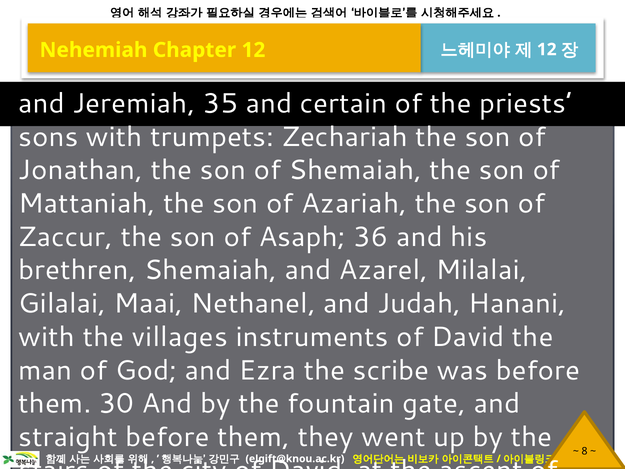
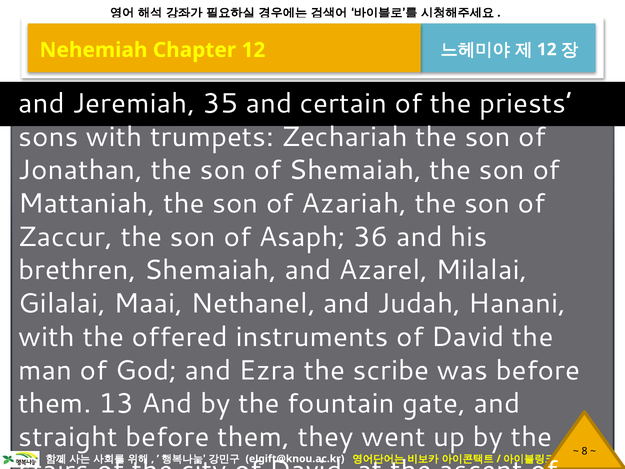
villages: villages -> offered
30: 30 -> 13
